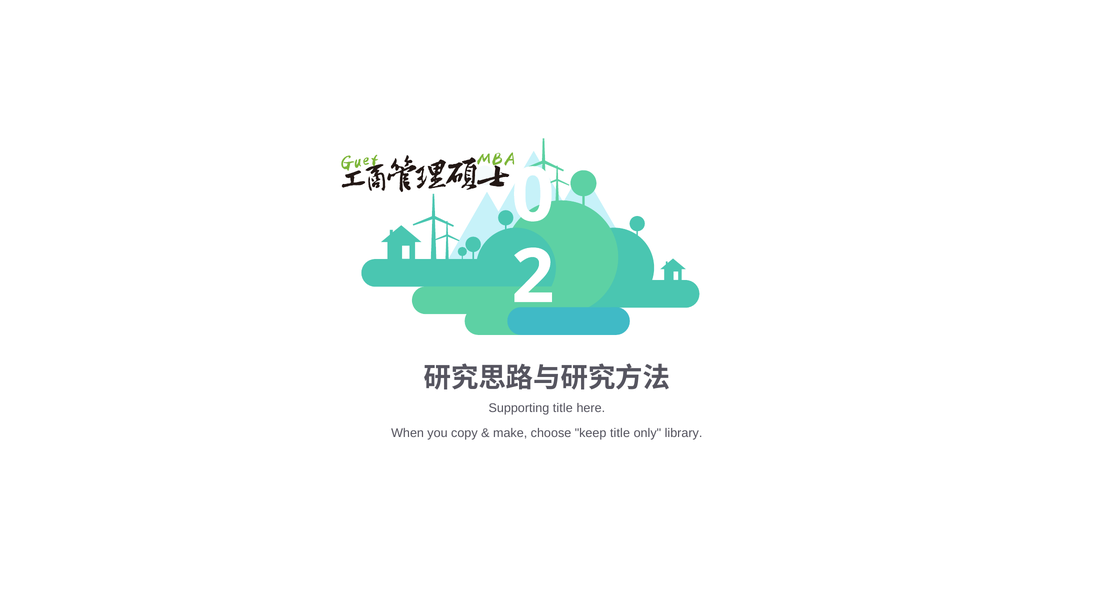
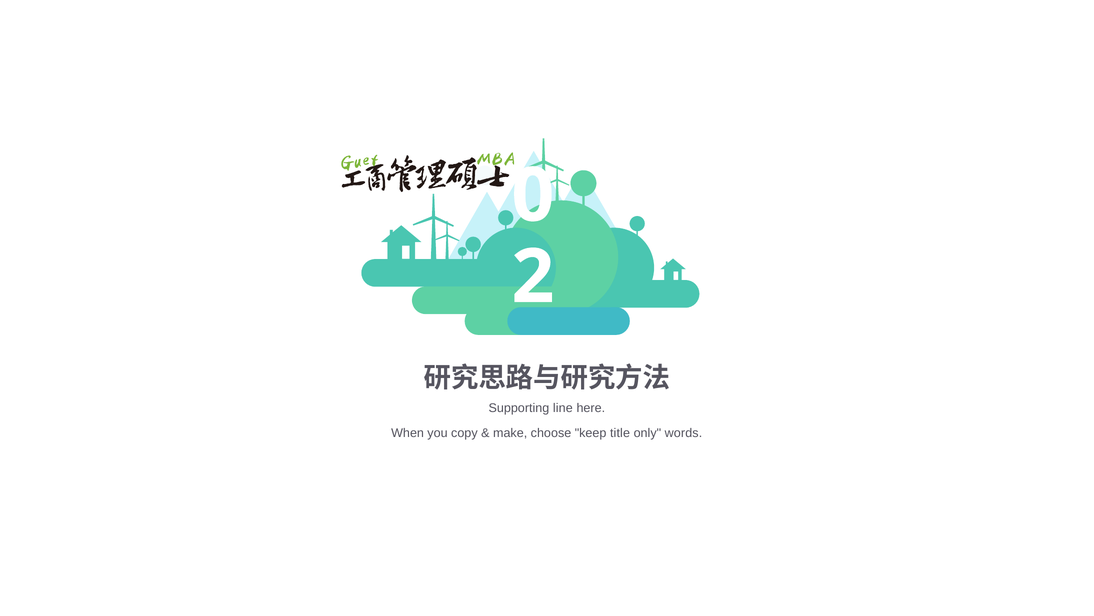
Supporting title: title -> line
library: library -> words
